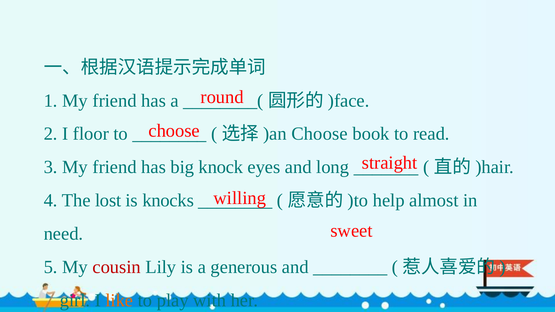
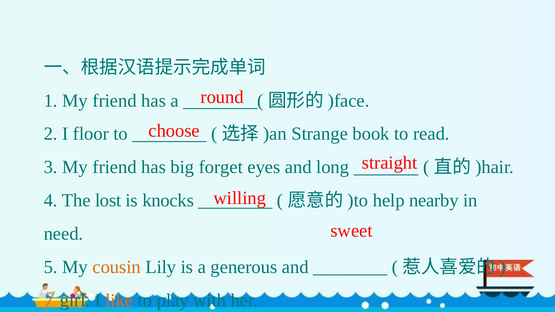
Choose at (320, 134): Choose -> Strange
knock: knock -> forget
almost: almost -> nearby
cousin colour: red -> orange
